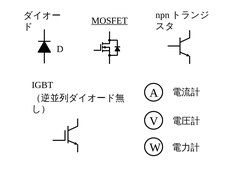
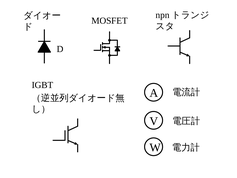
MOSFET underline: present -> none
